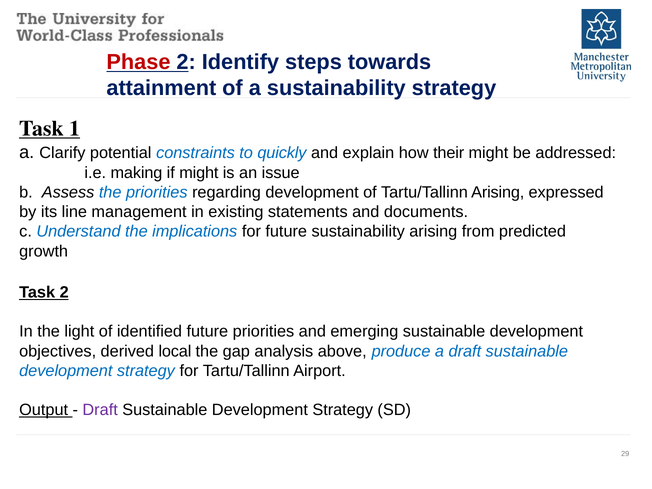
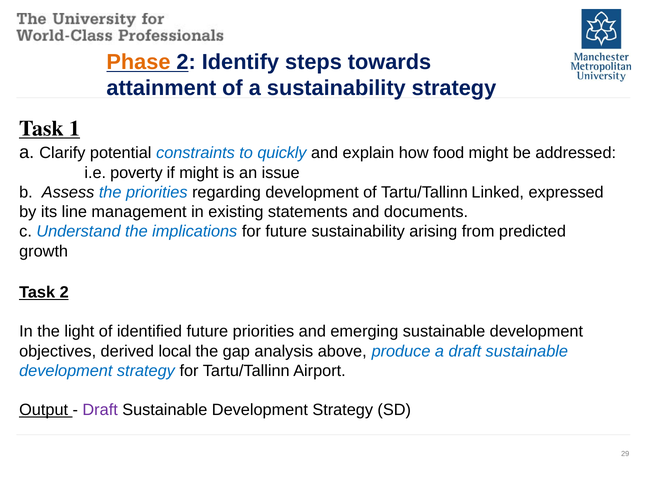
Phase colour: red -> orange
their: their -> food
making: making -> poverty
Tartu/Tallinn Arising: Arising -> Linked
